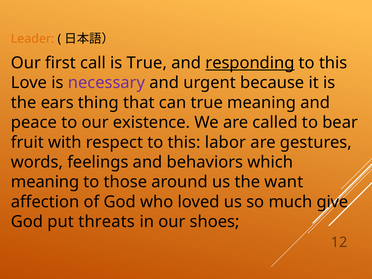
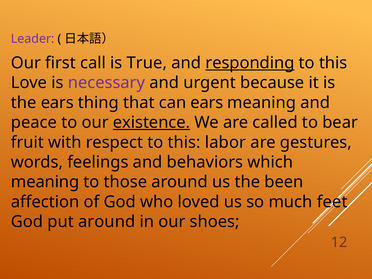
Leader colour: orange -> purple
can true: true -> ears
existence underline: none -> present
want: want -> been
give: give -> feet
put threats: threats -> around
